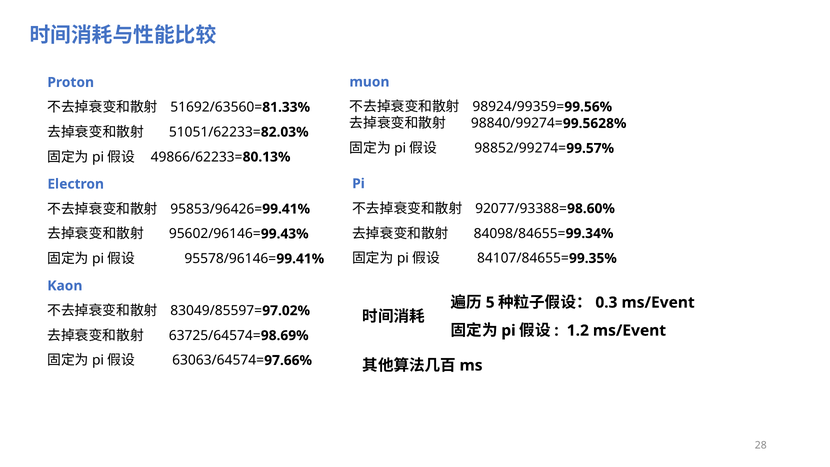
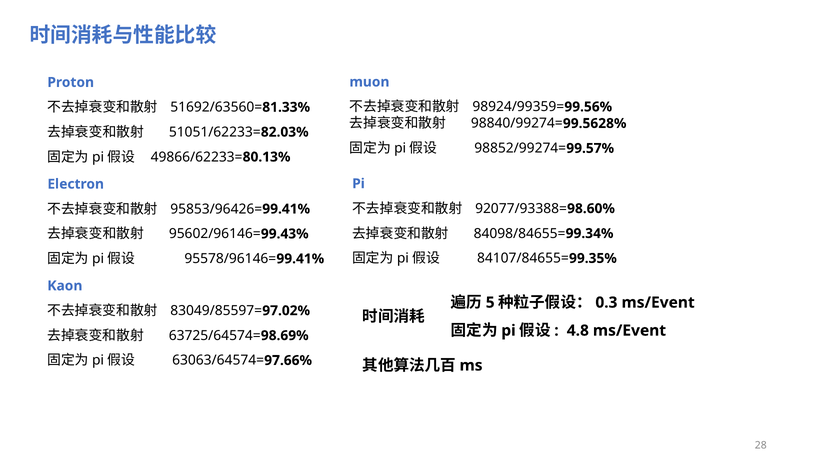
1.2: 1.2 -> 4.8
